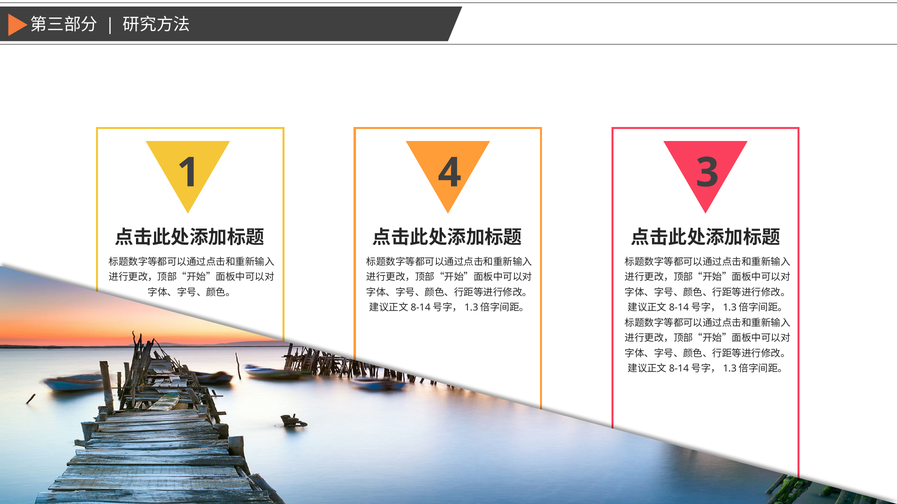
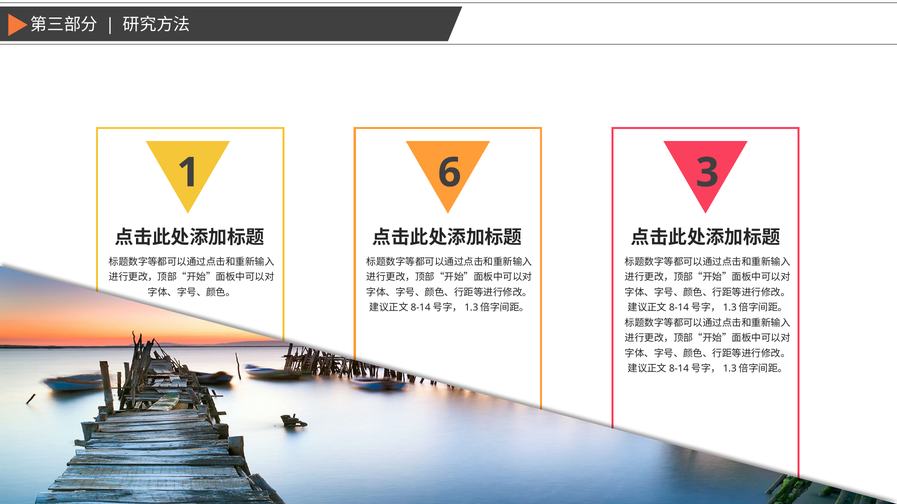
4: 4 -> 6
